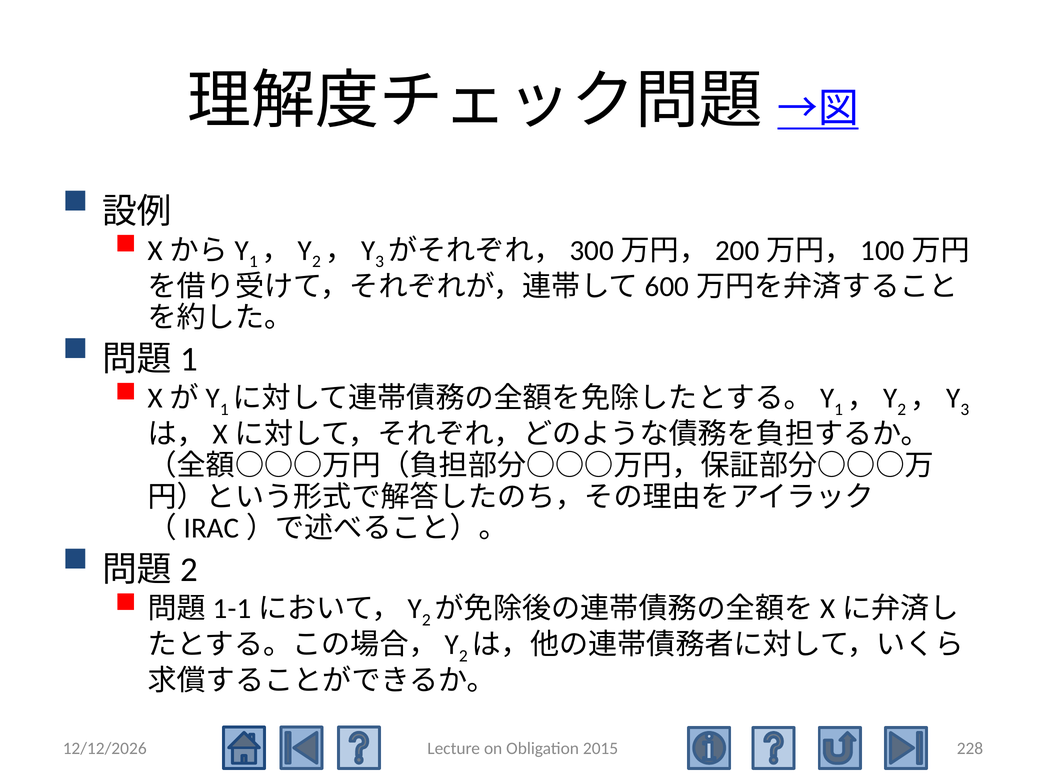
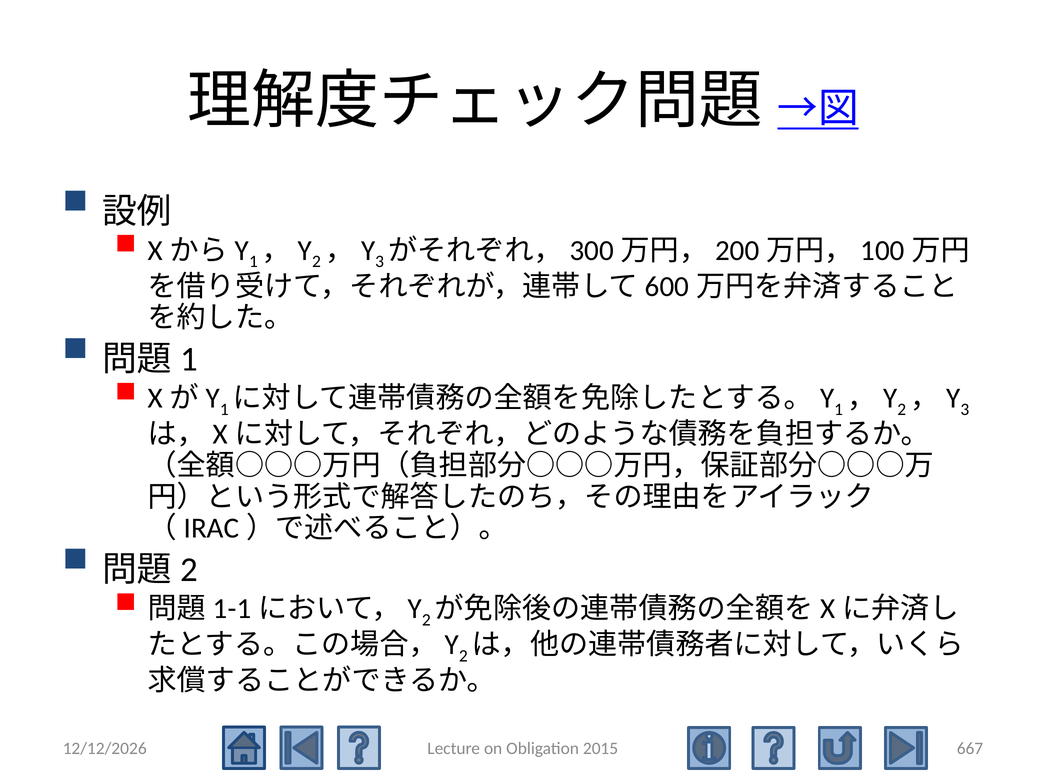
228: 228 -> 667
